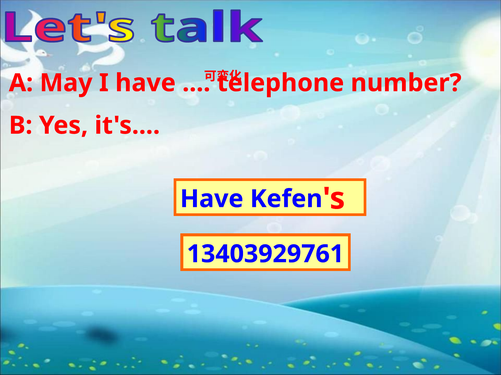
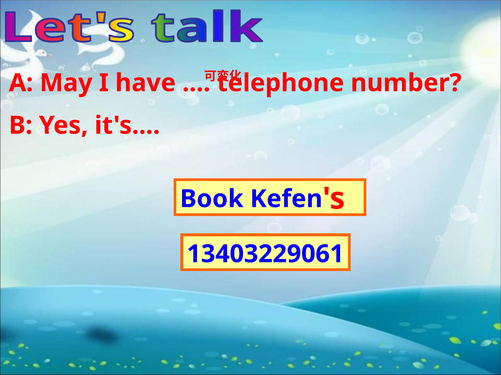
Have at (212, 199): Have -> Book
13403929761: 13403929761 -> 13403229061
